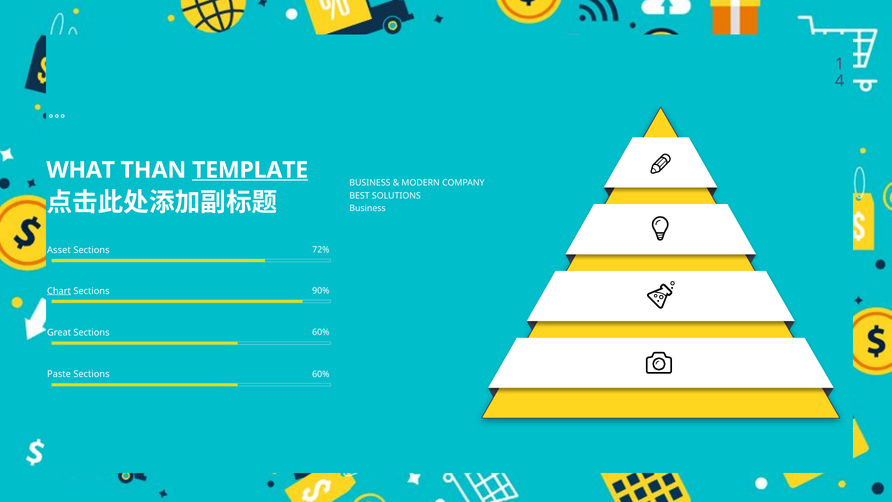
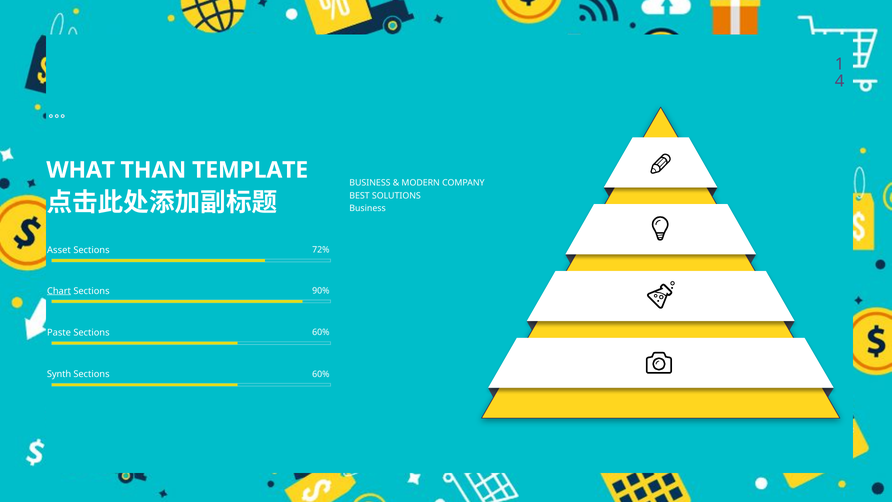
TEMPLATE underline: present -> none
Great: Great -> Paste
Paste: Paste -> Synth
